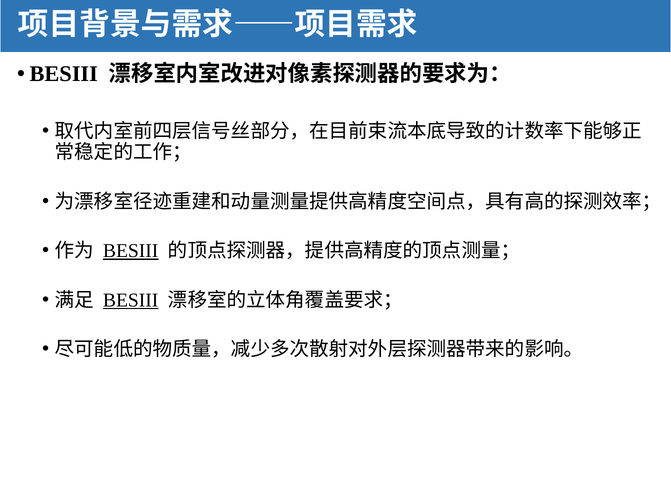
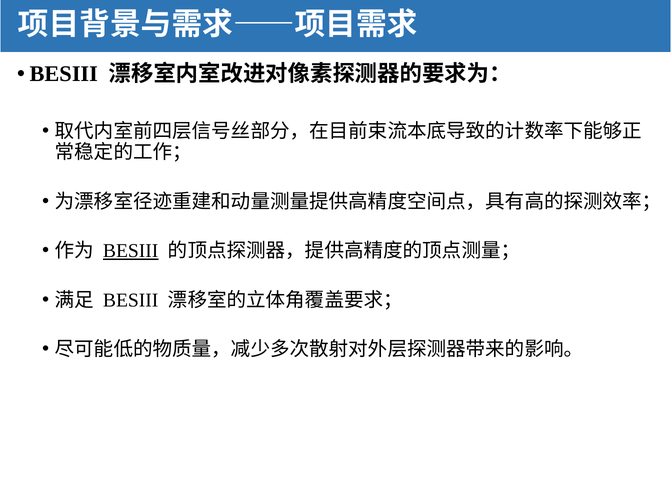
BESIII at (131, 300) underline: present -> none
